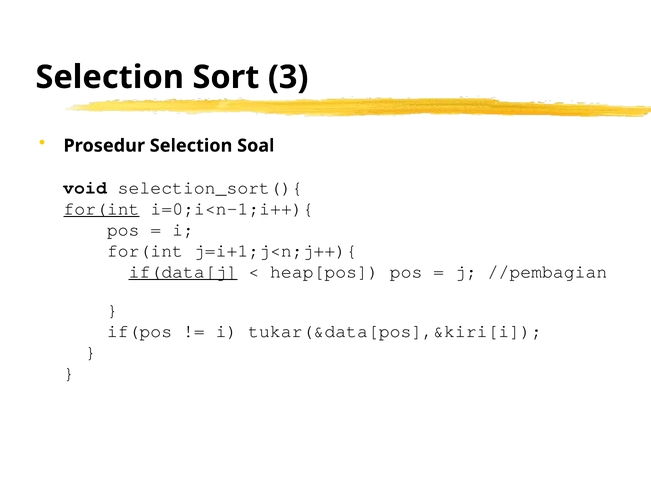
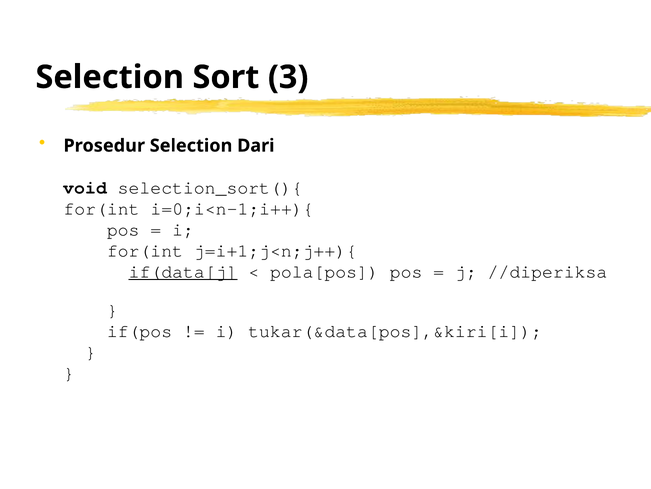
Soal: Soal -> Dari
for(int at (102, 208) underline: present -> none
heap[pos: heap[pos -> pola[pos
//pembagian: //pembagian -> //diperiksa
